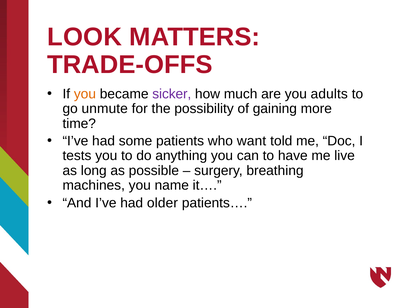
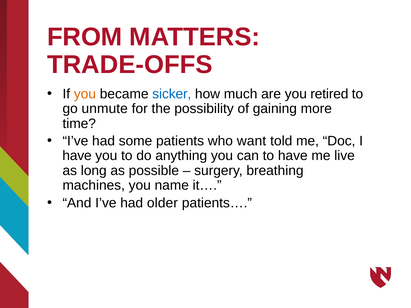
LOOK: LOOK -> FROM
sicker colour: purple -> blue
adults: adults -> retired
tests at (77, 156): tests -> have
